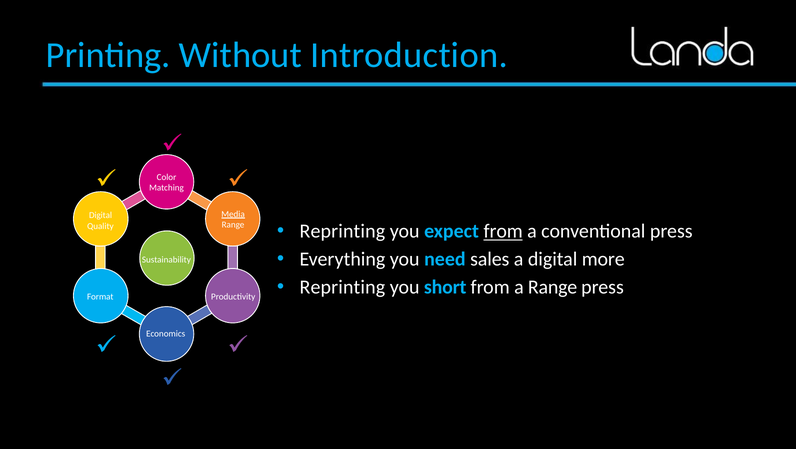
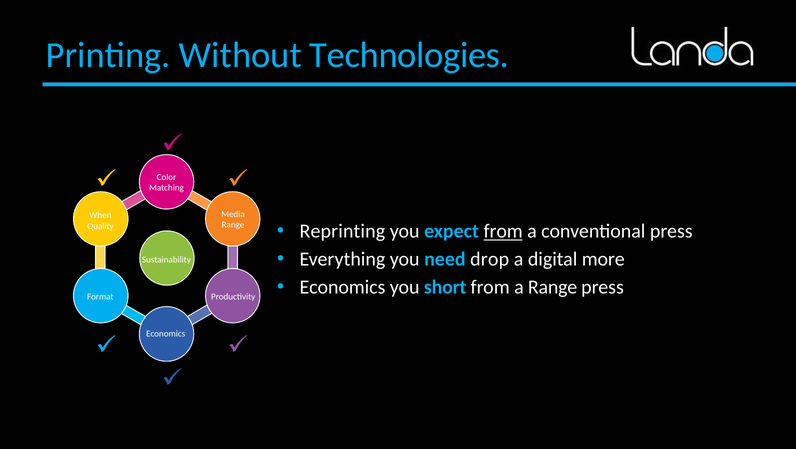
Introduction: Introduction -> Technologies
Media underline: present -> none
Digital at (101, 215): Digital -> When
sales: sales -> drop
Reprinting at (342, 287): Reprinting -> Economics
